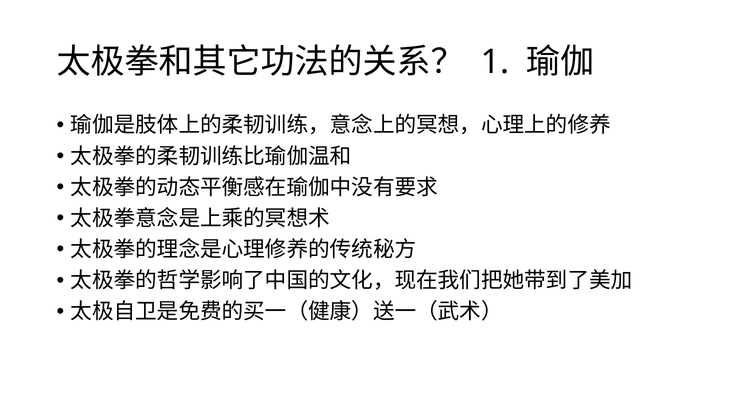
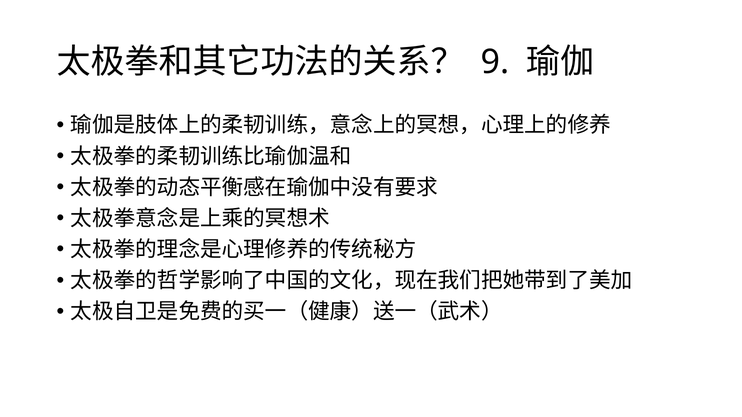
1: 1 -> 9
